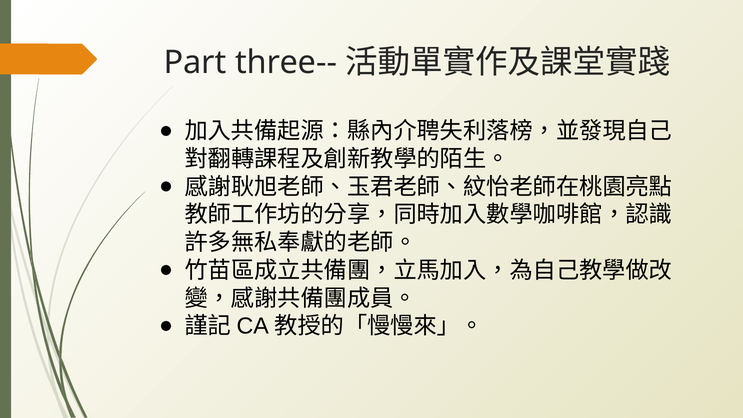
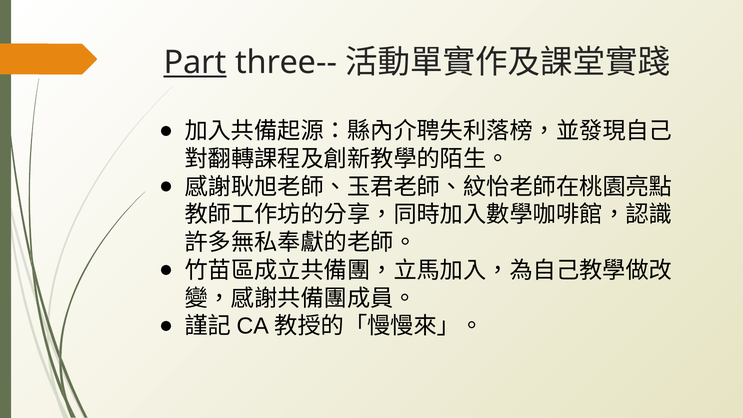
Part underline: none -> present
